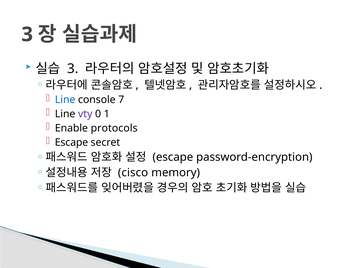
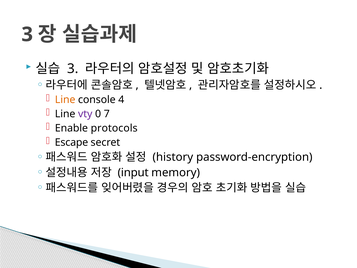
Line at (65, 100) colour: blue -> orange
7: 7 -> 4
1: 1 -> 7
escape at (173, 157): escape -> history
cisco: cisco -> input
